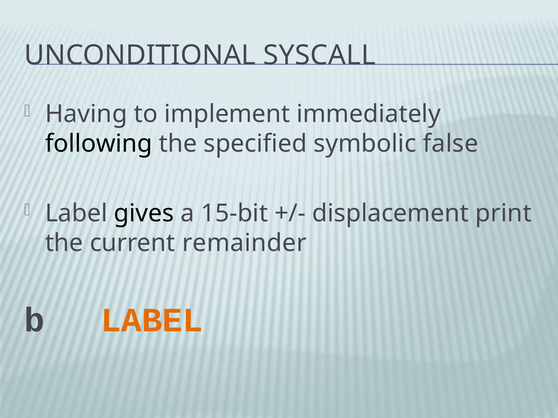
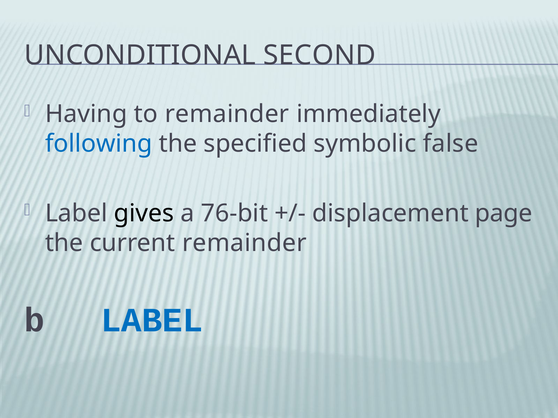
SYSCALL: SYSCALL -> SECOND
to implement: implement -> remainder
following colour: black -> blue
15-bit: 15-bit -> 76-bit
print: print -> page
LABEL at (152, 321) colour: orange -> blue
